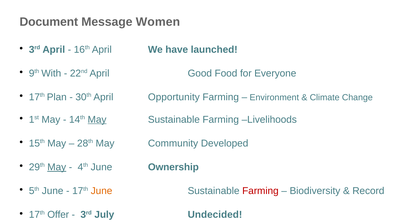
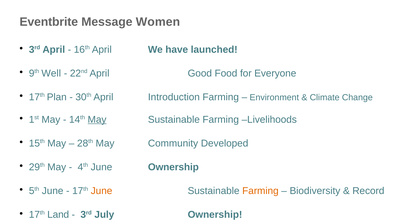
Document: Document -> Eventbrite
With: With -> Well
Opportunity: Opportunity -> Introduction
May at (57, 167) underline: present -> none
Farming at (260, 191) colour: red -> orange
Offer: Offer -> Land
July Undecided: Undecided -> Ownership
